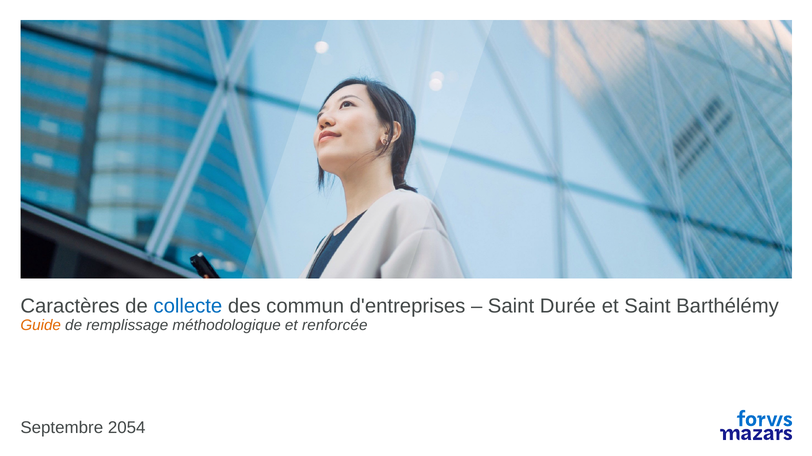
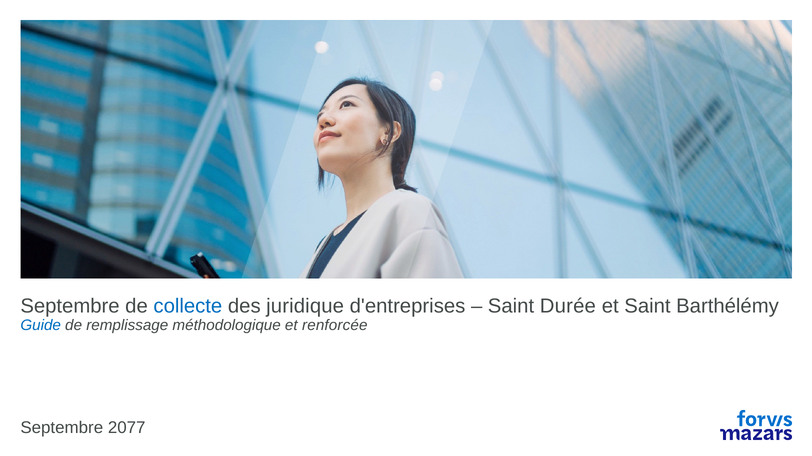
Caractères at (70, 307): Caractères -> Septembre
commun: commun -> juridique
Guide colour: orange -> blue
2054: 2054 -> 2077
